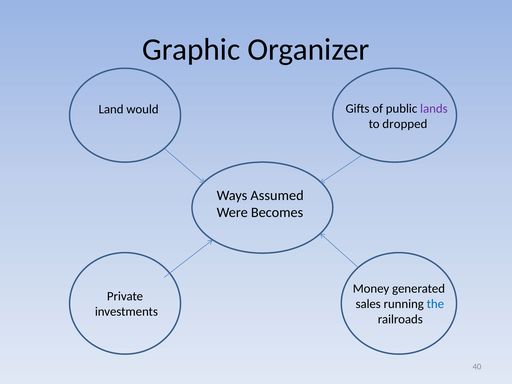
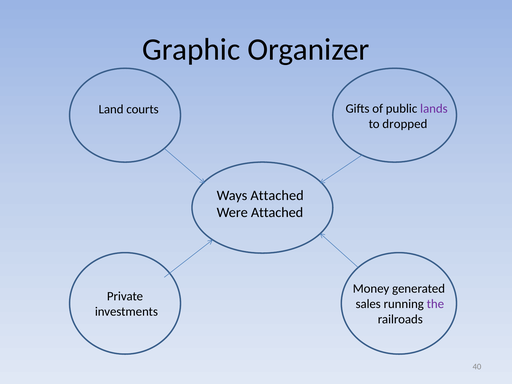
would: would -> courts
Ways Assumed: Assumed -> Attached
Were Becomes: Becomes -> Attached
the colour: blue -> purple
